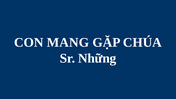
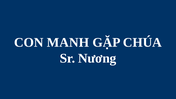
MANG: MANG -> MANH
Những: Những -> Nương
